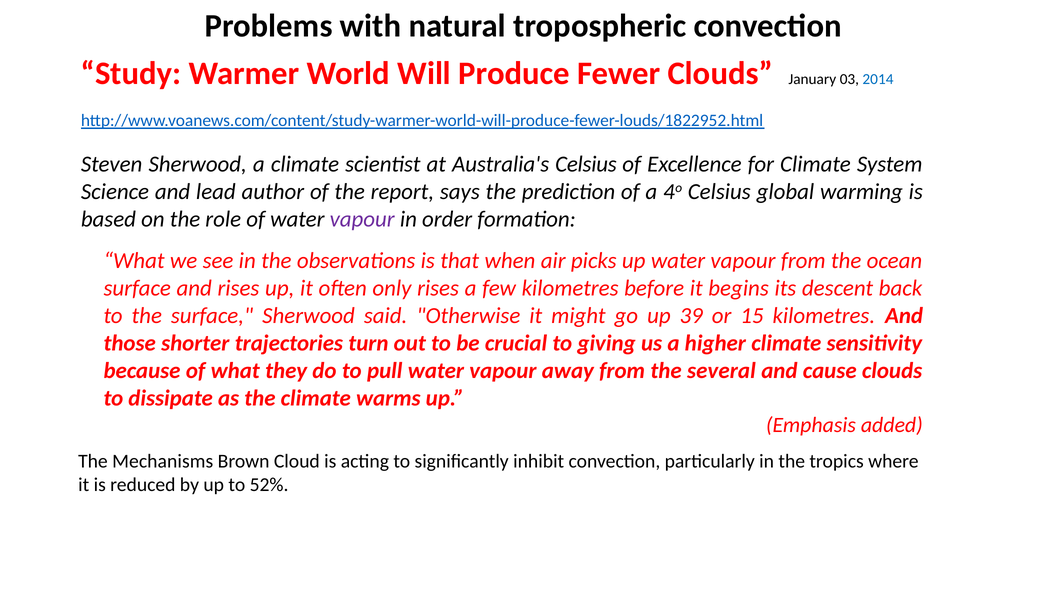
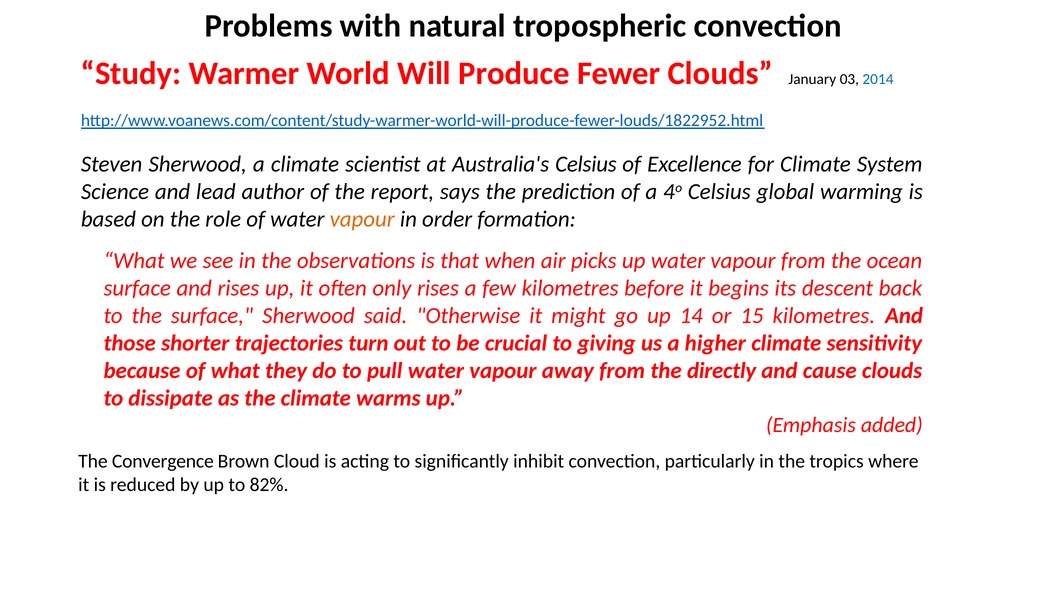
vapour at (362, 219) colour: purple -> orange
39: 39 -> 14
several: several -> directly
Mechanisms: Mechanisms -> Convergence
52%: 52% -> 82%
